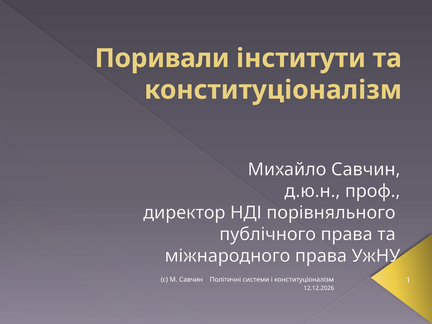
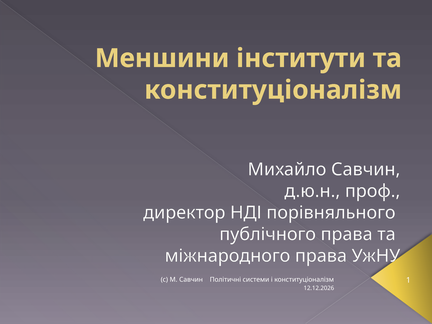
Поривали: Поривали -> Меншини
